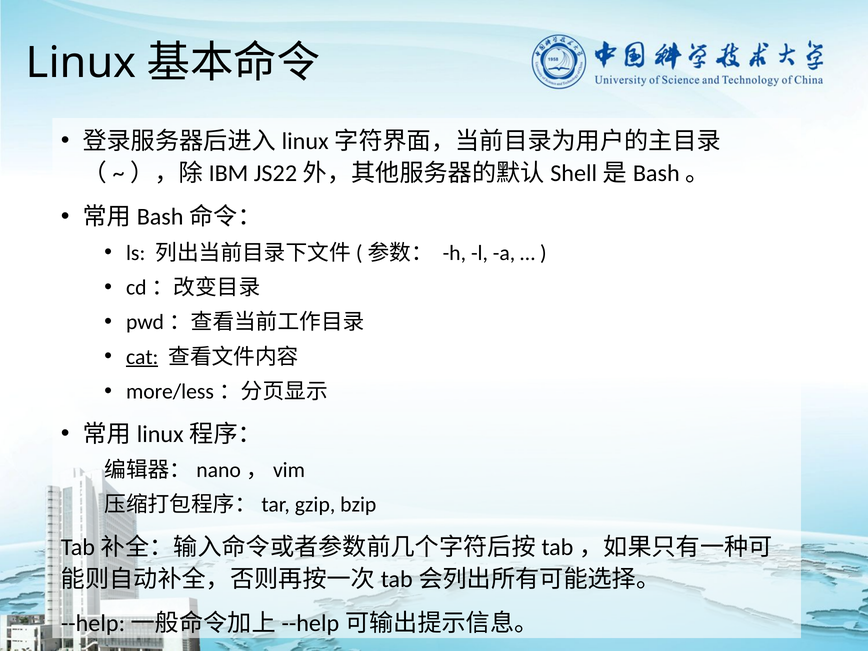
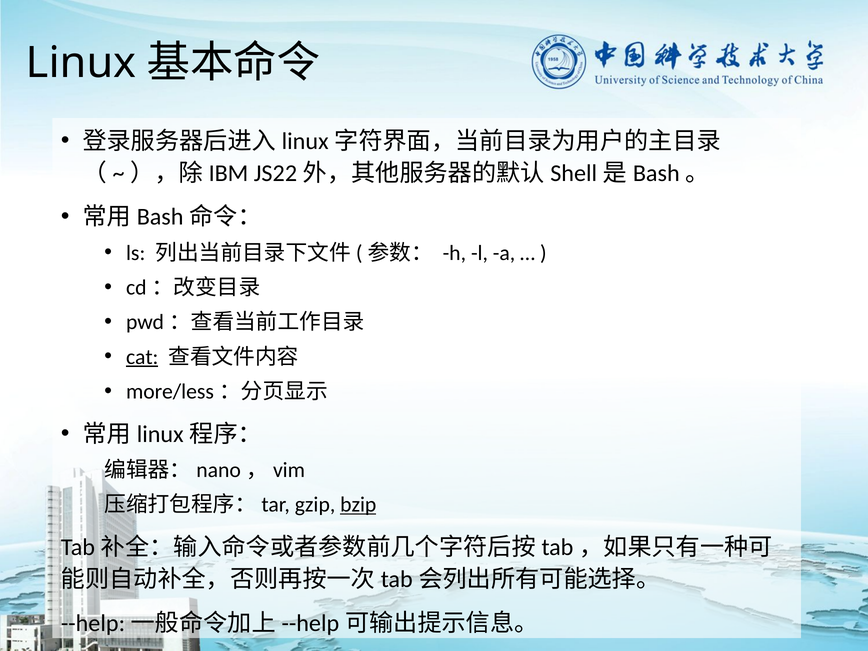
bzip underline: none -> present
